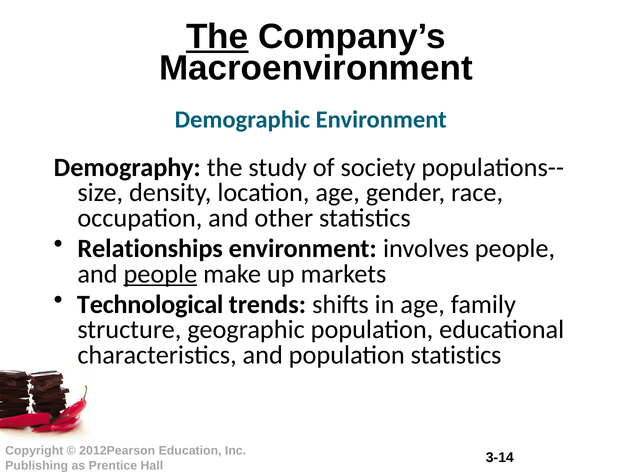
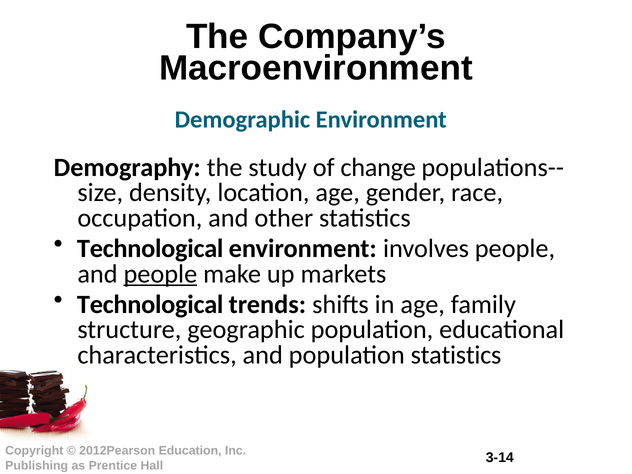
The at (217, 37) underline: present -> none
society: society -> change
Relationships at (150, 249): Relationships -> Technological
